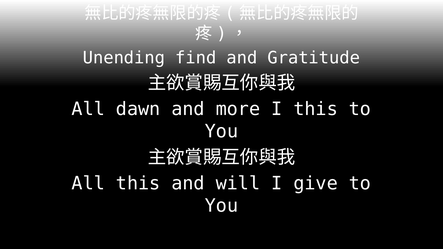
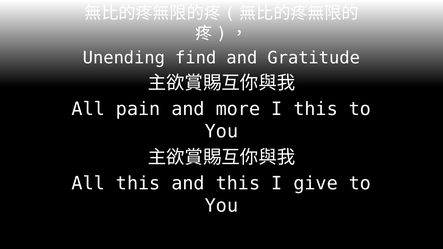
dawn: dawn -> pain
and will: will -> this
